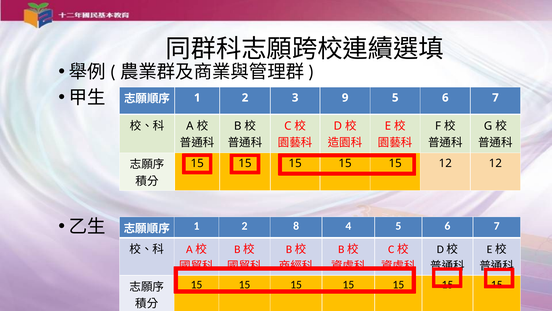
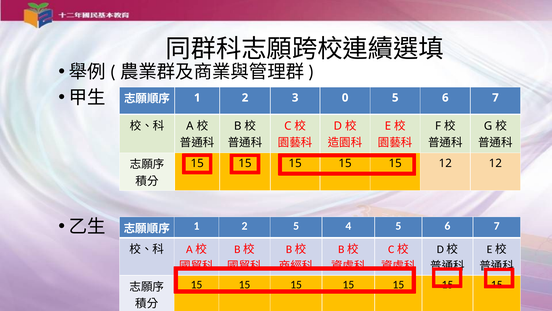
9: 9 -> 0
2 8: 8 -> 5
